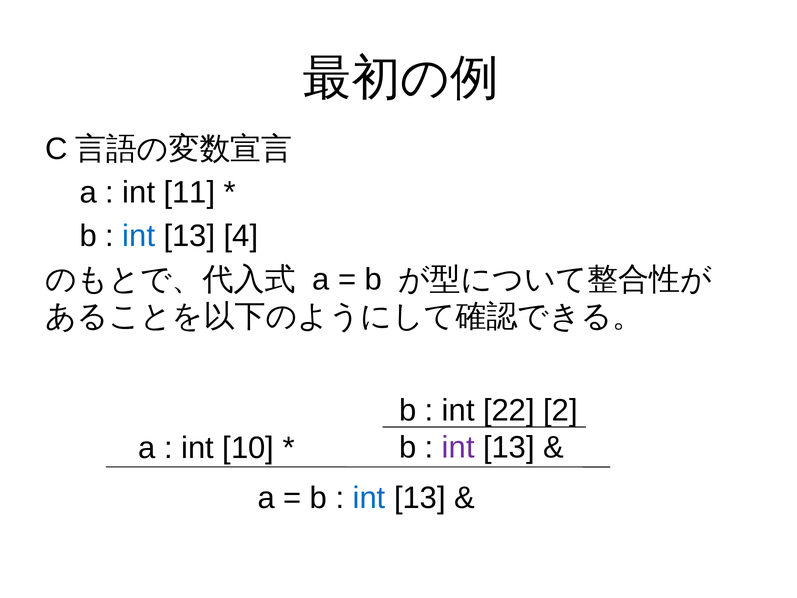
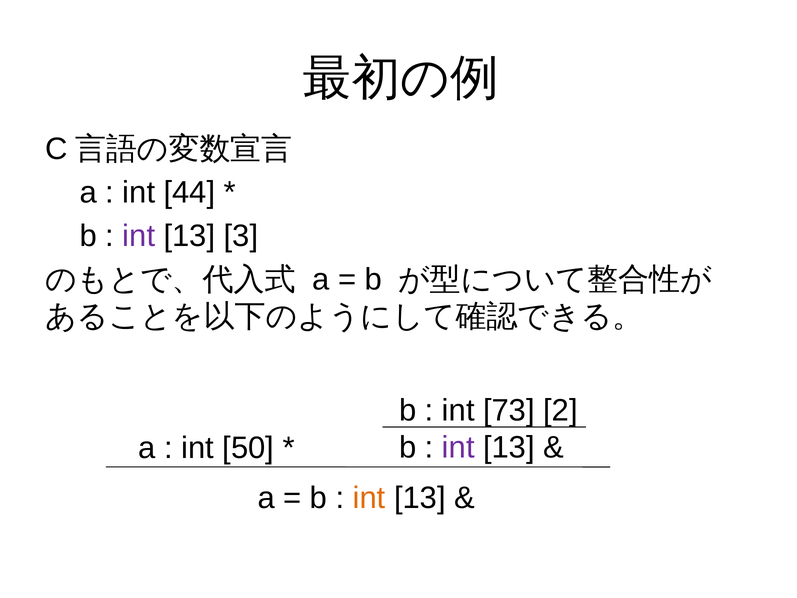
11: 11 -> 44
int at (139, 236) colour: blue -> purple
4: 4 -> 3
22: 22 -> 73
10: 10 -> 50
int at (369, 498) colour: blue -> orange
